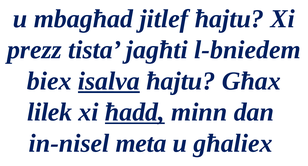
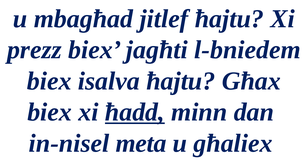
prezz tista: tista -> biex
isalva underline: present -> none
lilek at (50, 112): lilek -> biex
